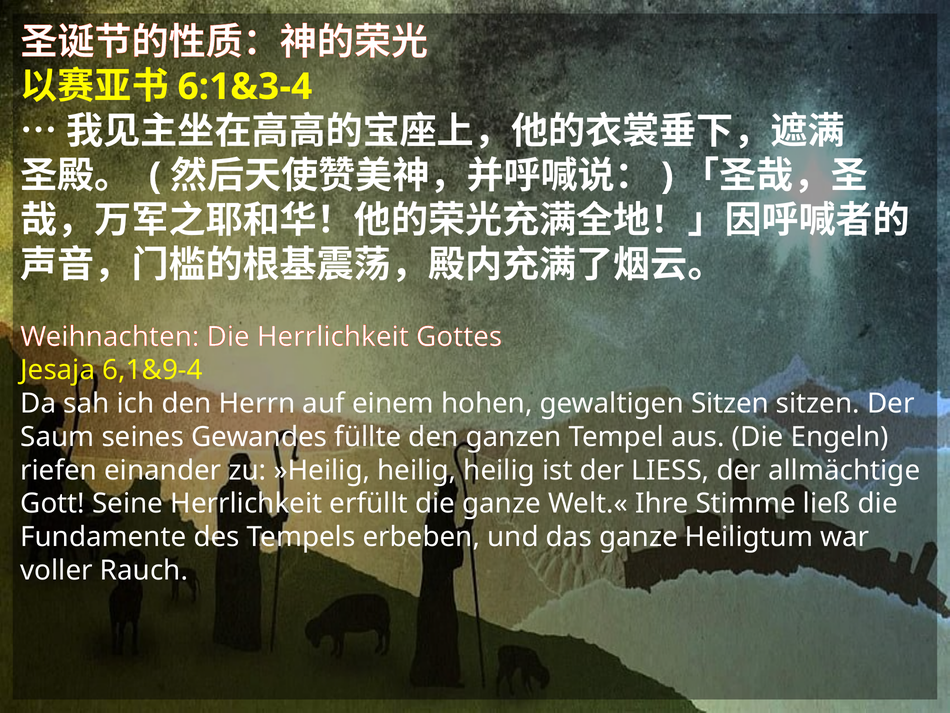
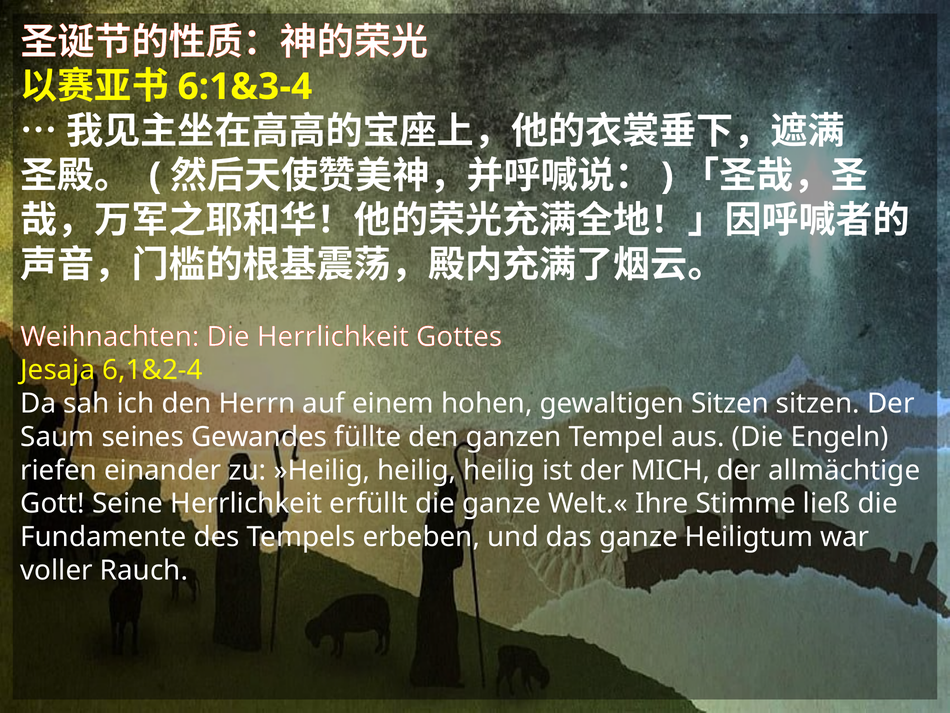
6,1&9-4: 6,1&9-4 -> 6,1&2-4
der LIESS: LIESS -> MICH
